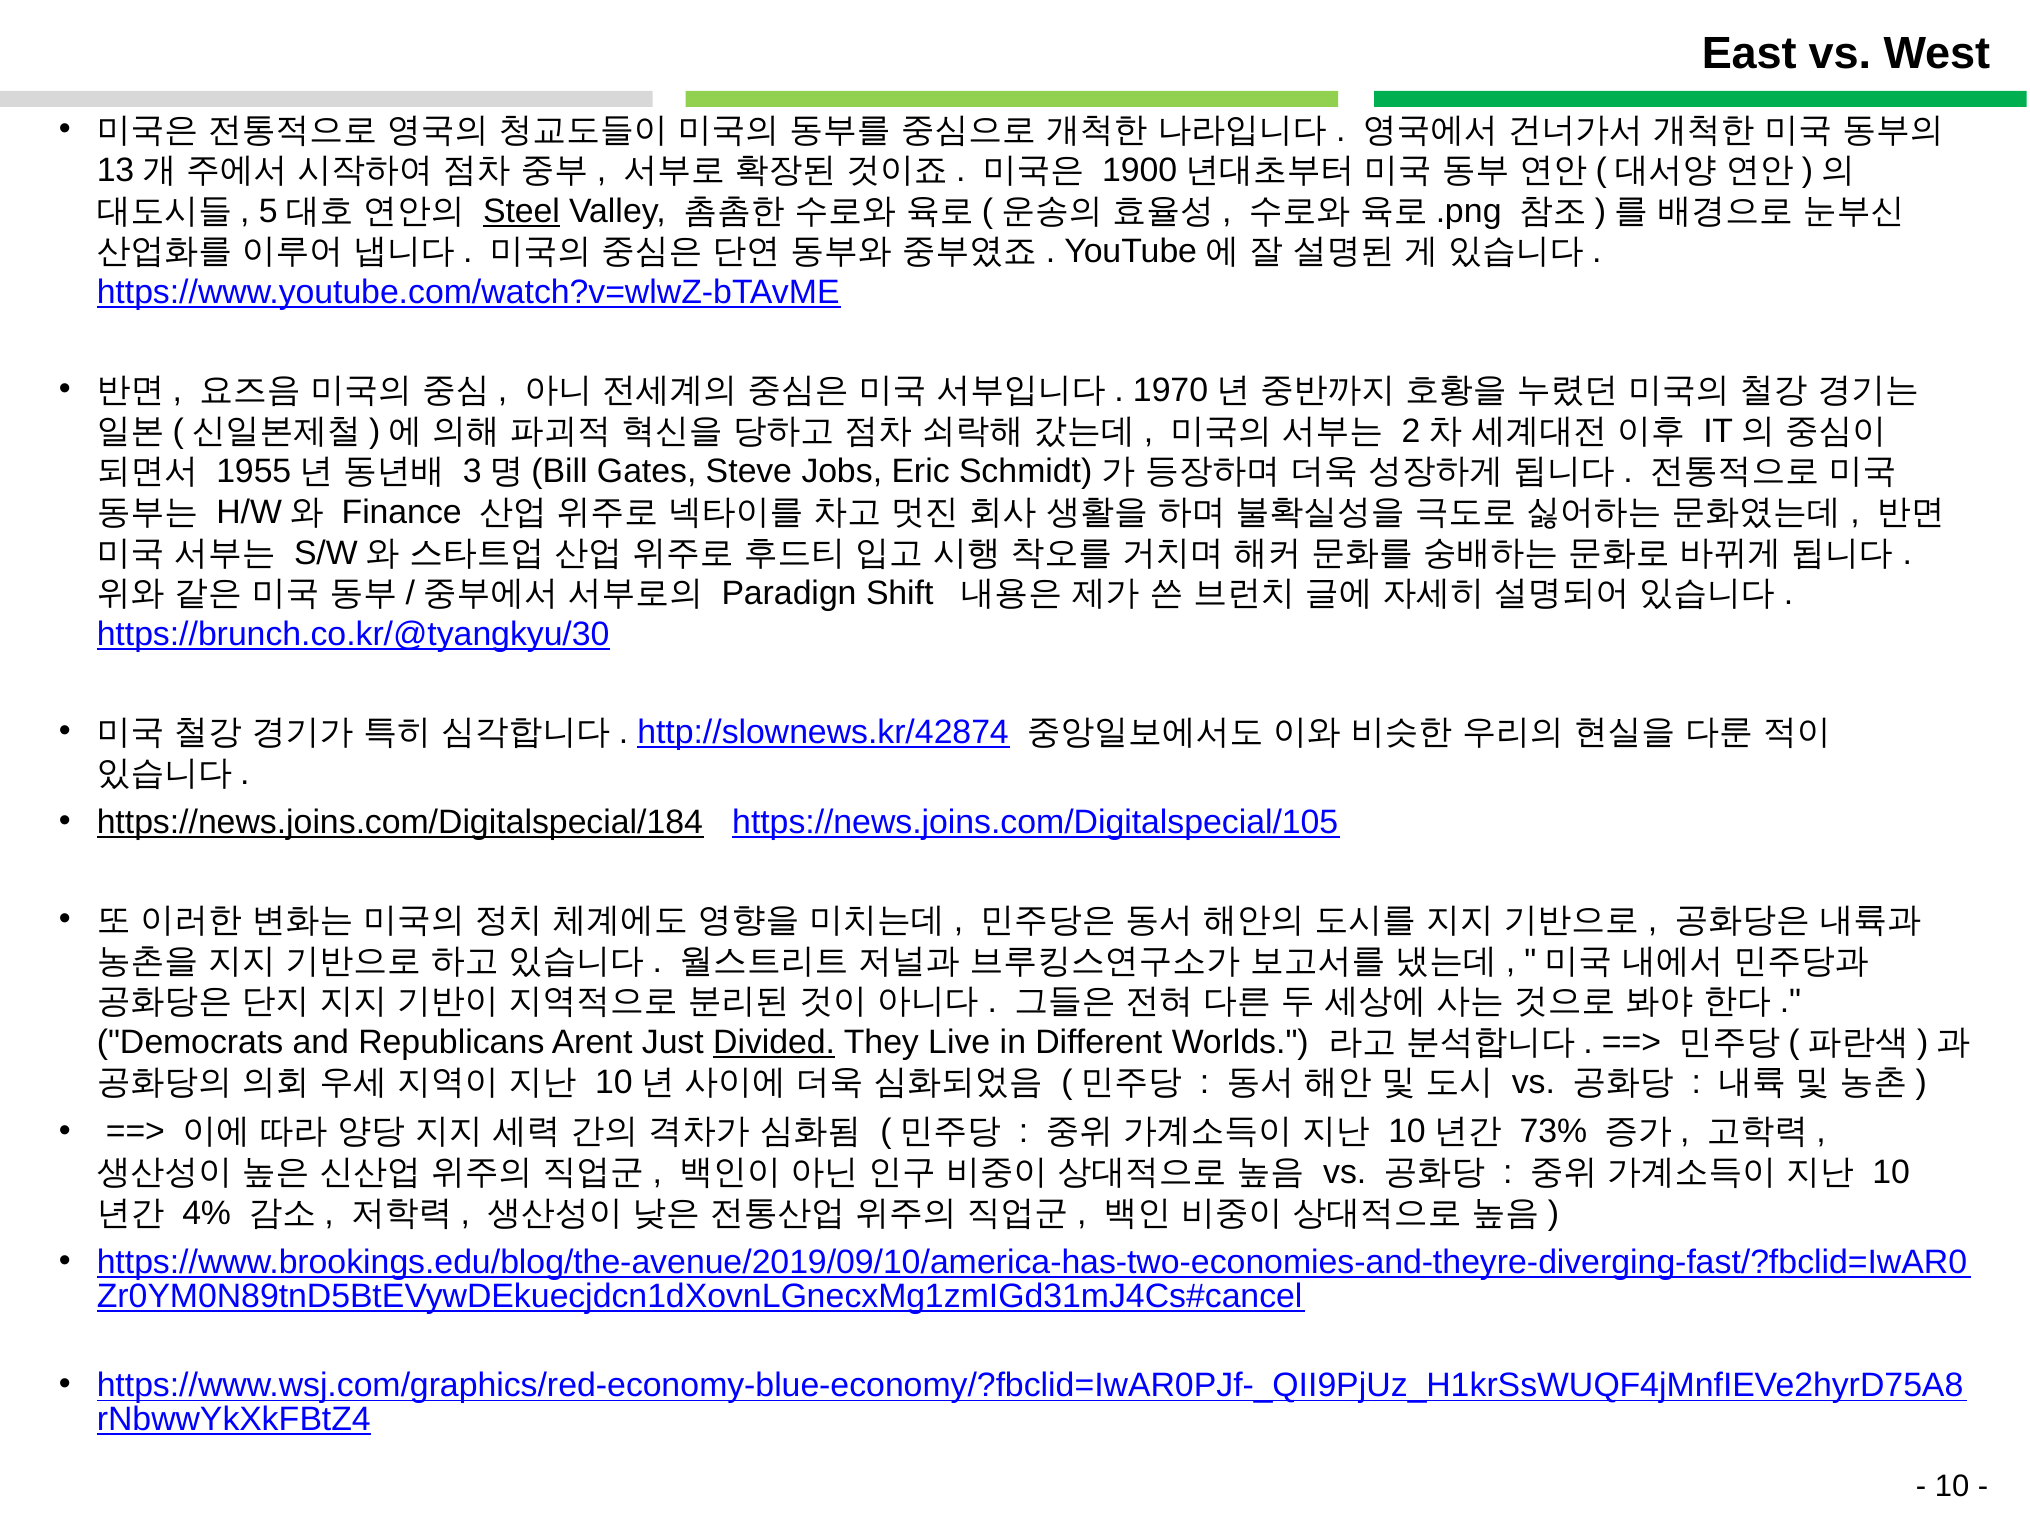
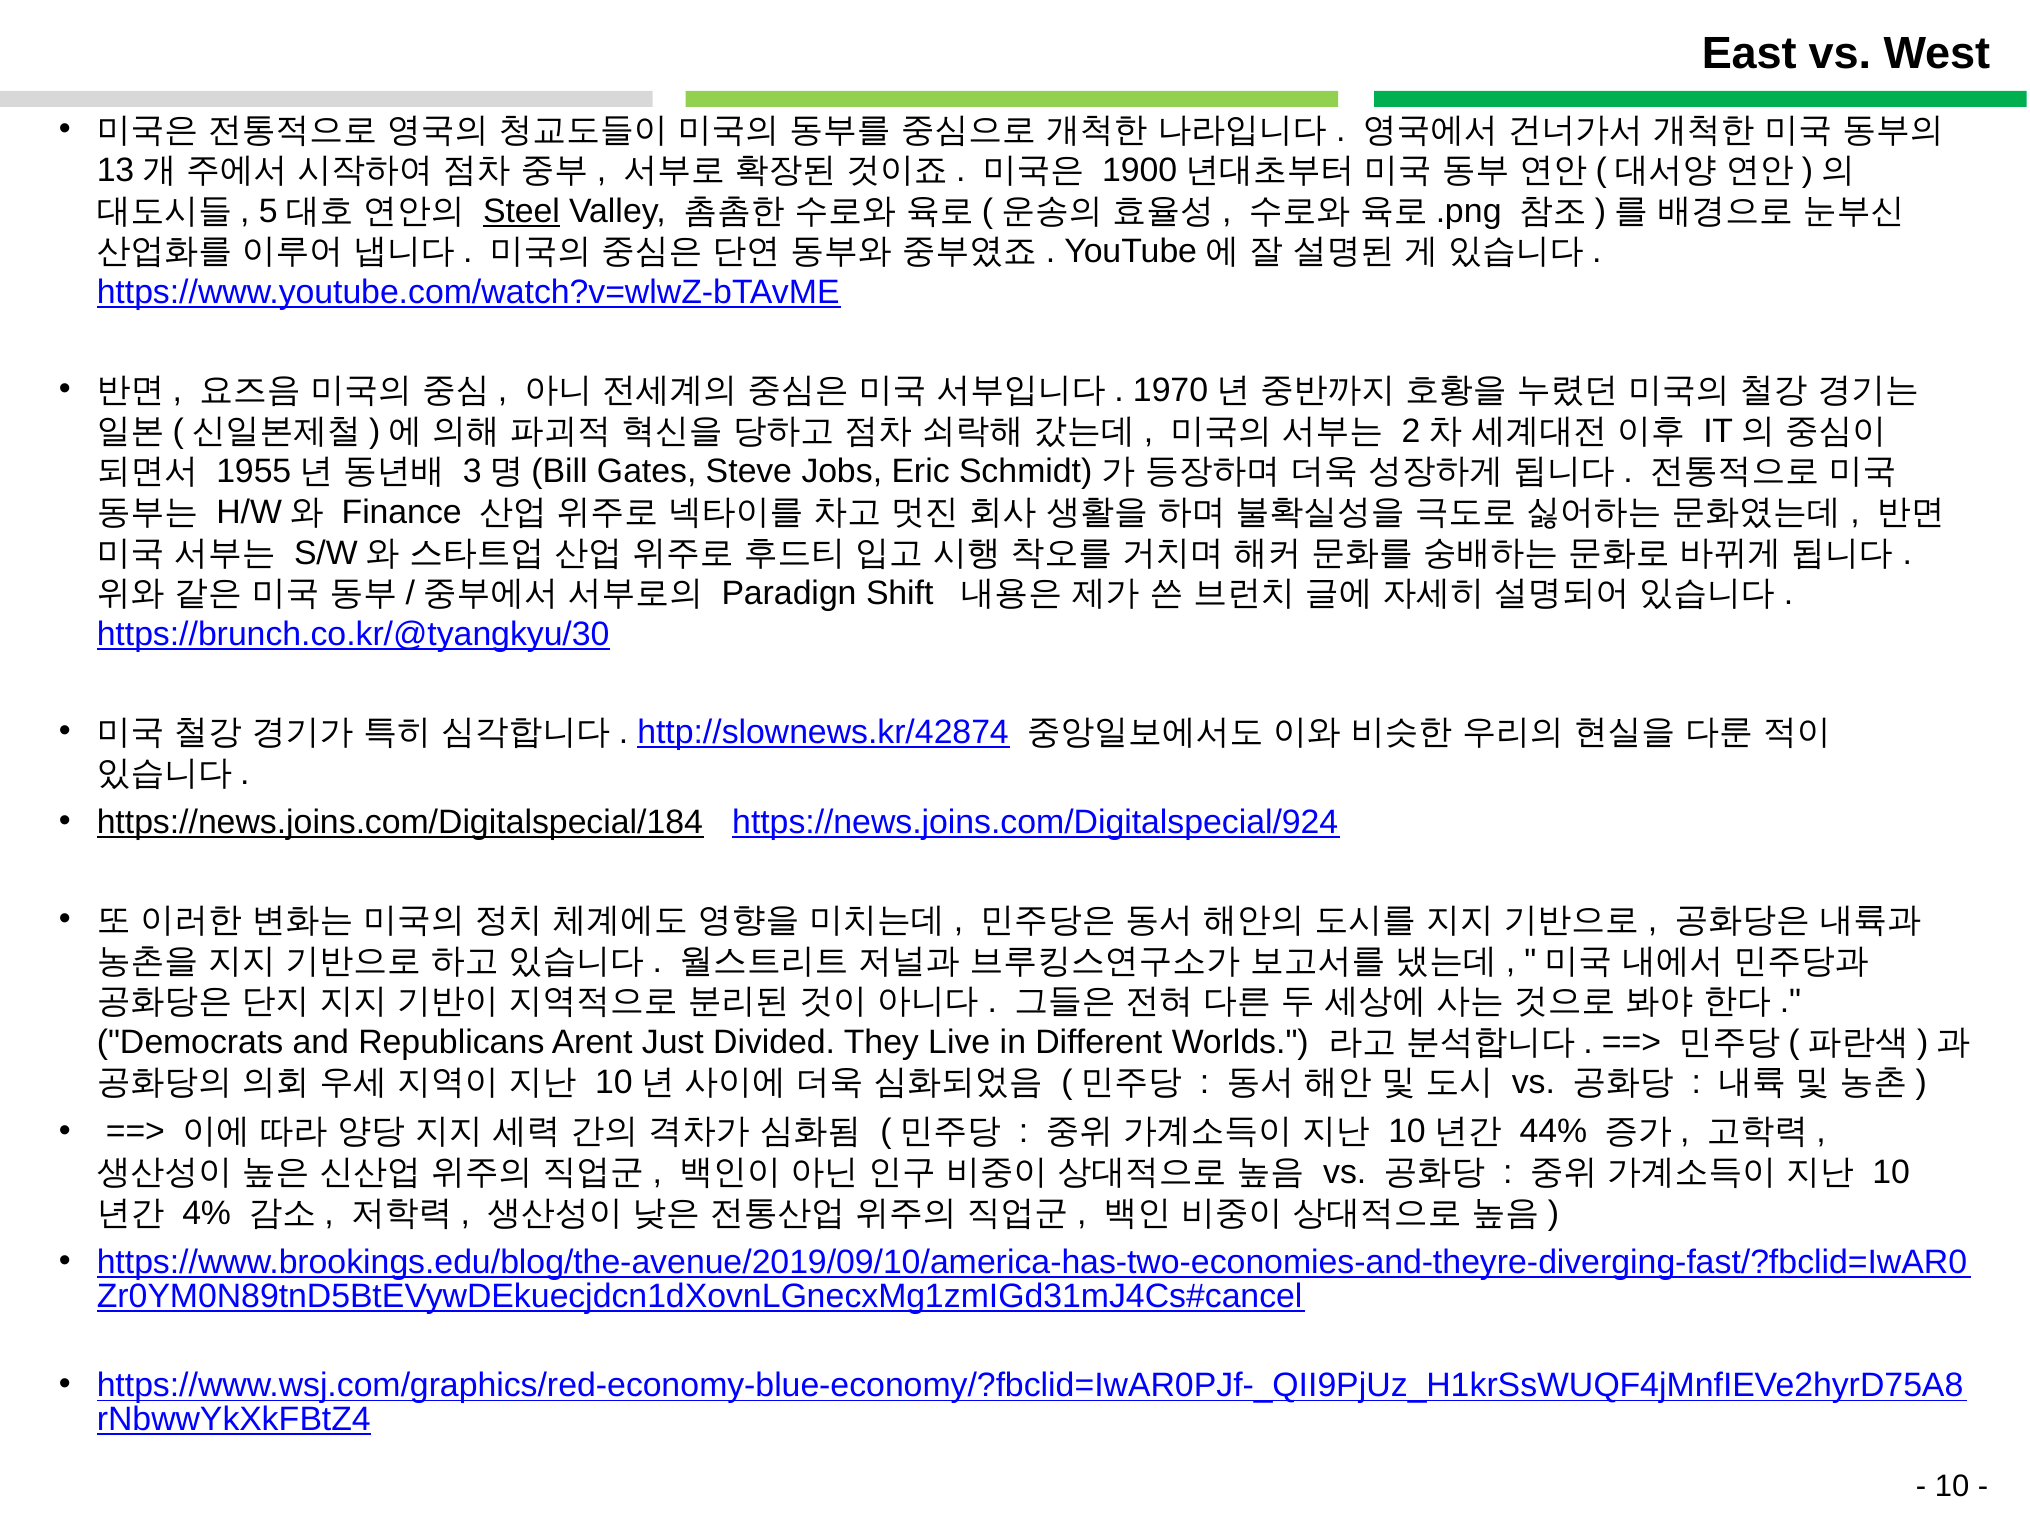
https://news.joins.com/Digitalspecial/105: https://news.joins.com/Digitalspecial/105 -> https://news.joins.com/Digitalspecial/924
Divided underline: present -> none
73%: 73% -> 44%
